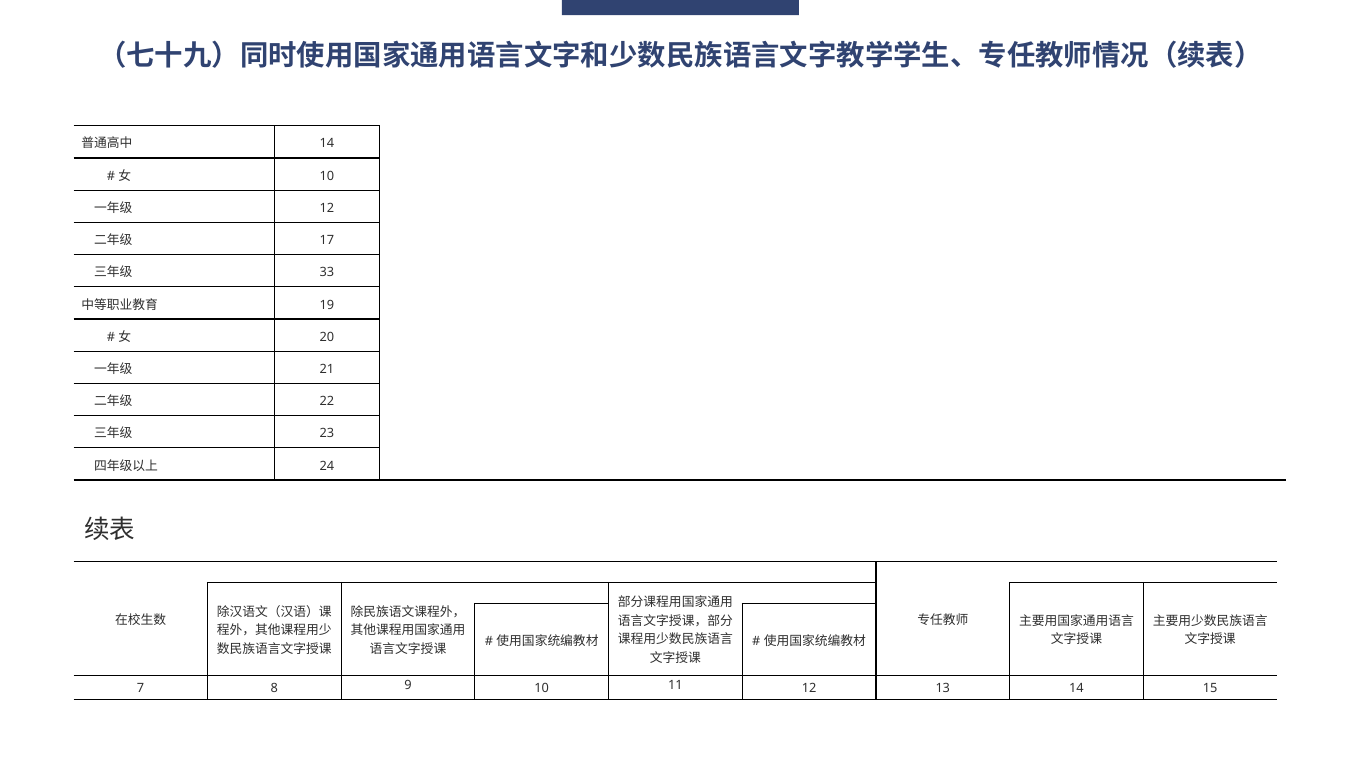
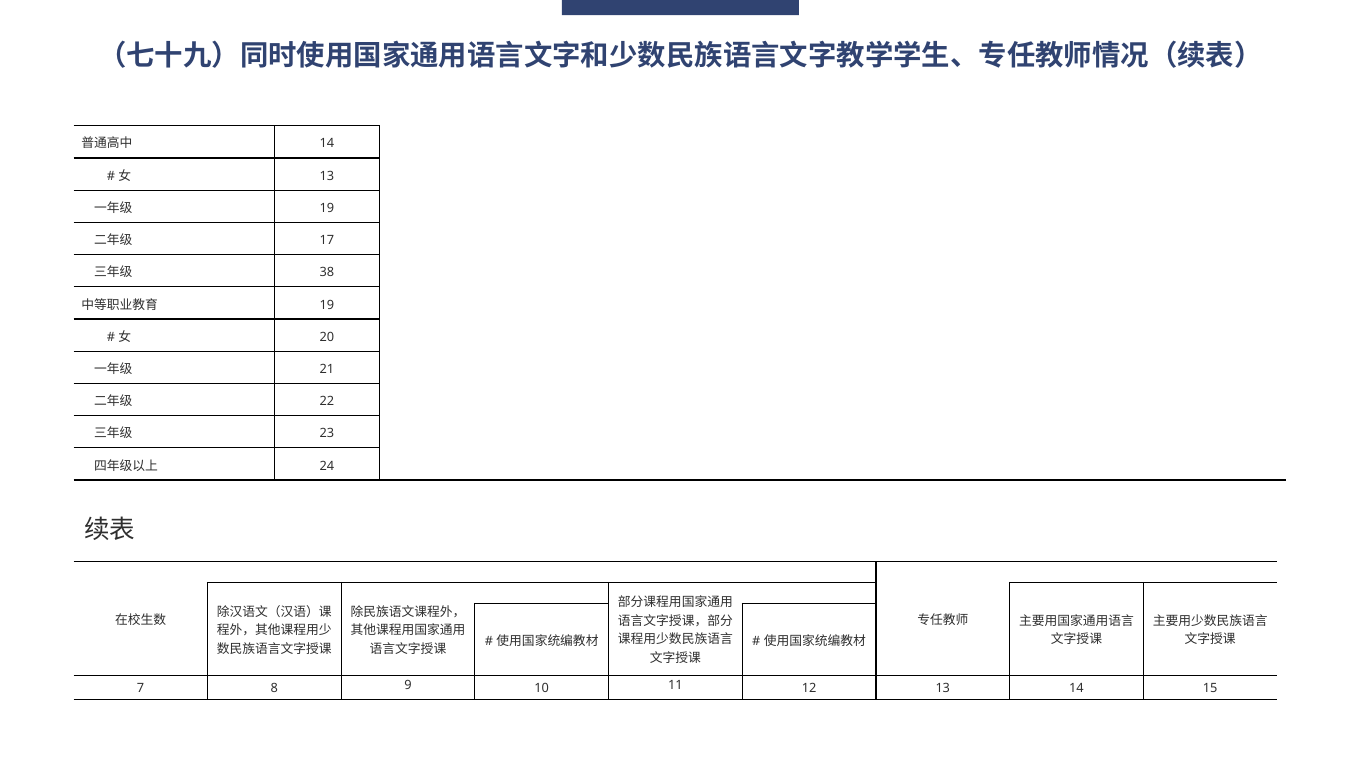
10 at (327, 176): 10 -> 13
12 at (327, 208): 12 -> 19
33: 33 -> 38
